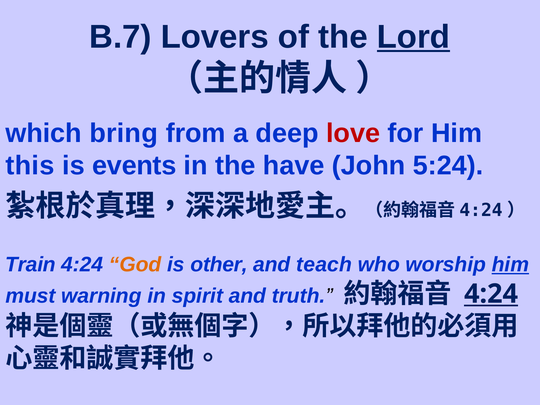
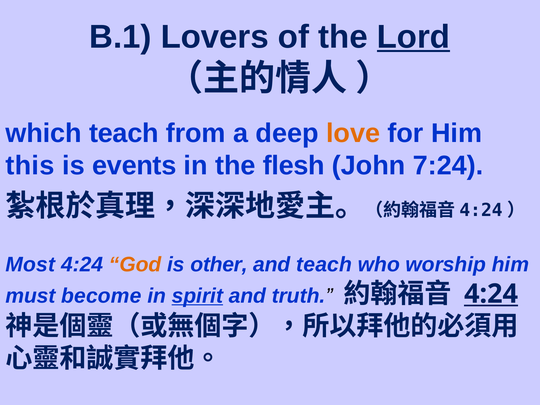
B.7: B.7 -> B.1
which bring: bring -> teach
love colour: red -> orange
have: have -> flesh
5:24: 5:24 -> 7:24
Train: Train -> Most
him at (510, 265) underline: present -> none
warning: warning -> become
spirit underline: none -> present
